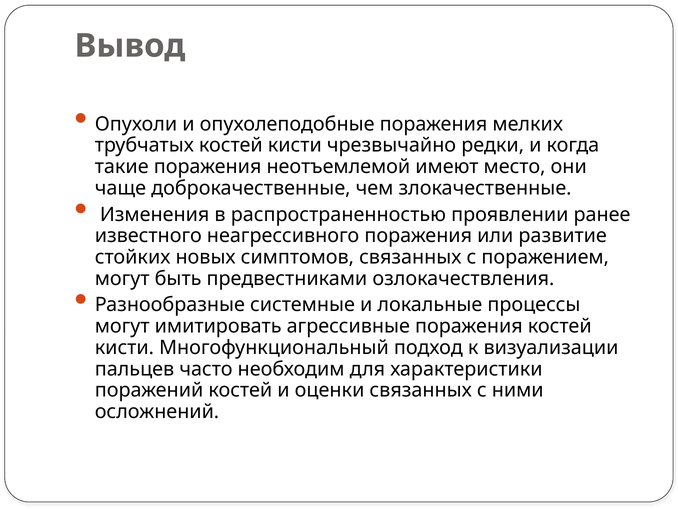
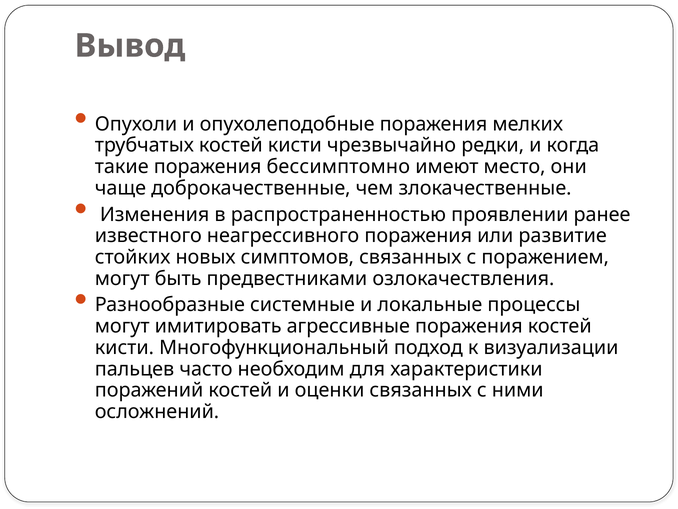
неотъемлемой: неотъемлемой -> бессимптомно
